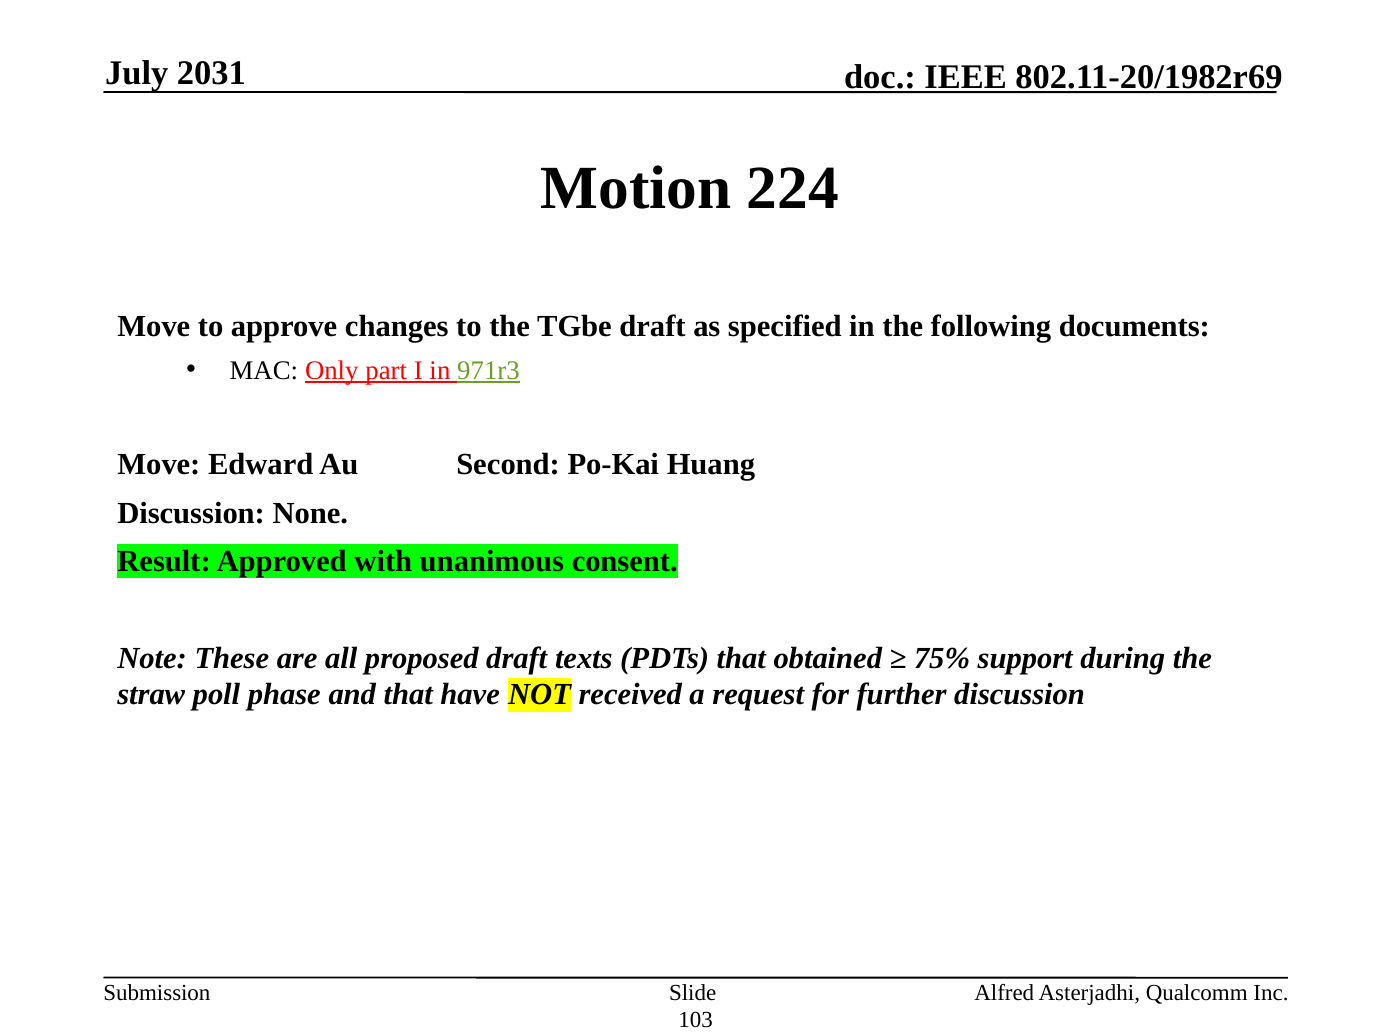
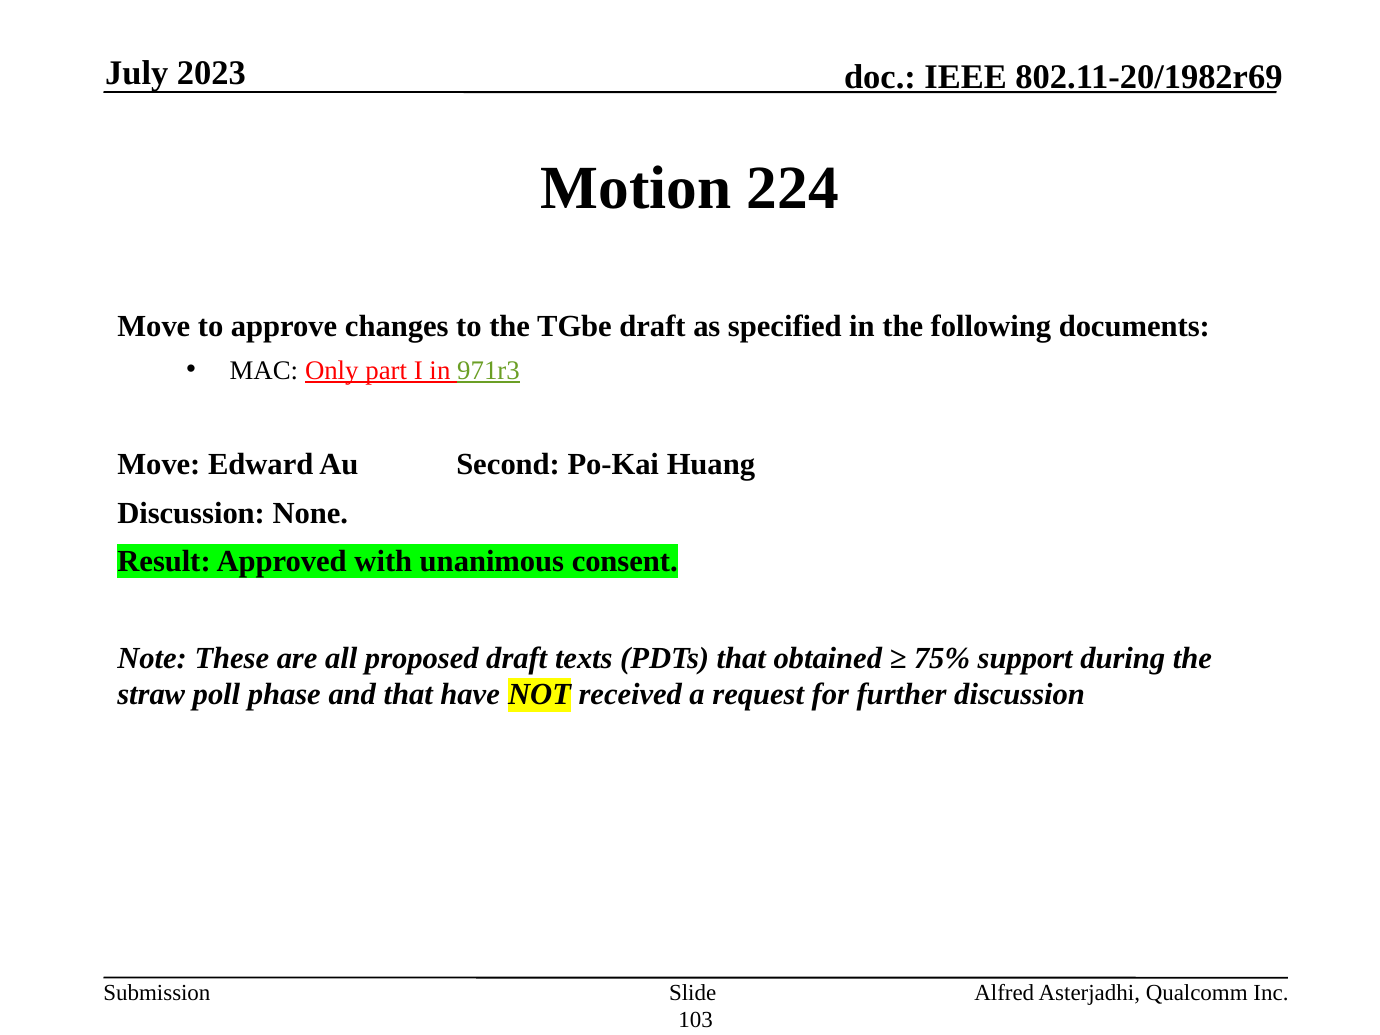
2031: 2031 -> 2023
